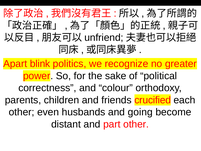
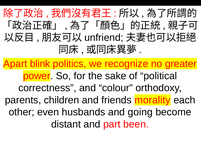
crucified: crucified -> morality
part other: other -> been
